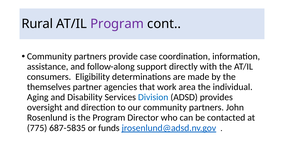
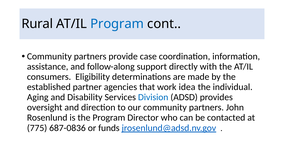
Program at (117, 24) colour: purple -> blue
themselves: themselves -> established
area: area -> idea
687-5835: 687-5835 -> 687-0836
